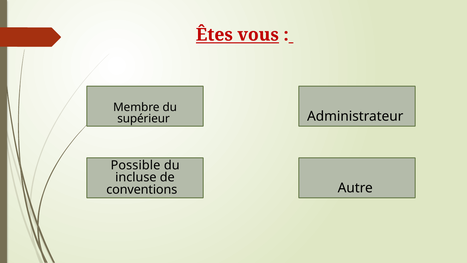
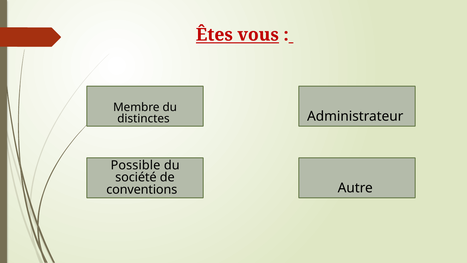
supérieur: supérieur -> distinctes
incluse: incluse -> société
